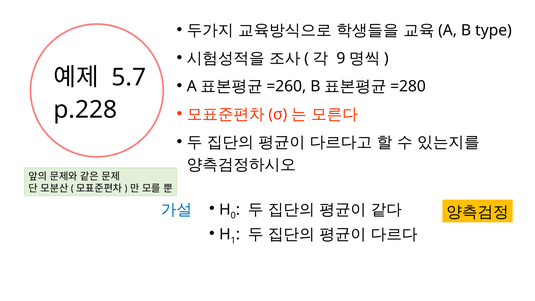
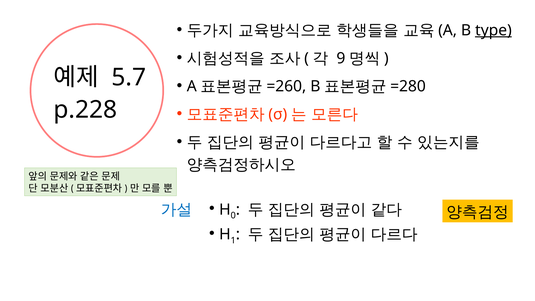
type underline: none -> present
